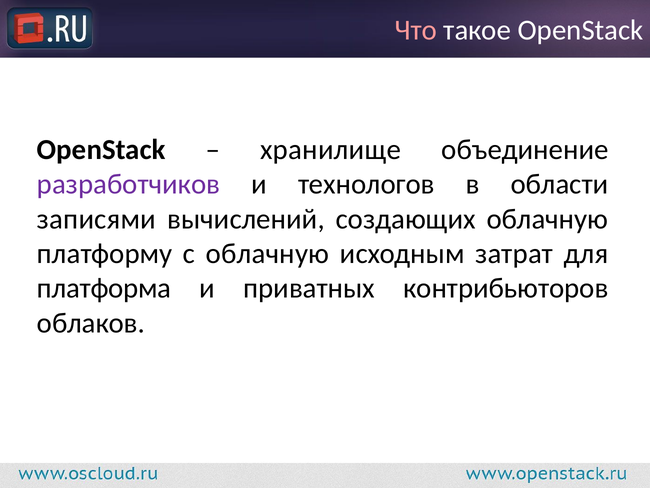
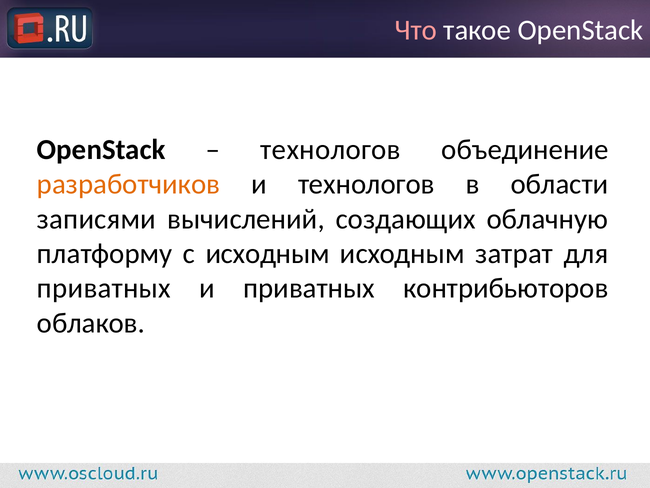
хранилище at (331, 149): хранилище -> технологов
разработчиков colour: purple -> orange
с облачную: облачную -> исходным
платформа at (104, 288): платформа -> приватных
